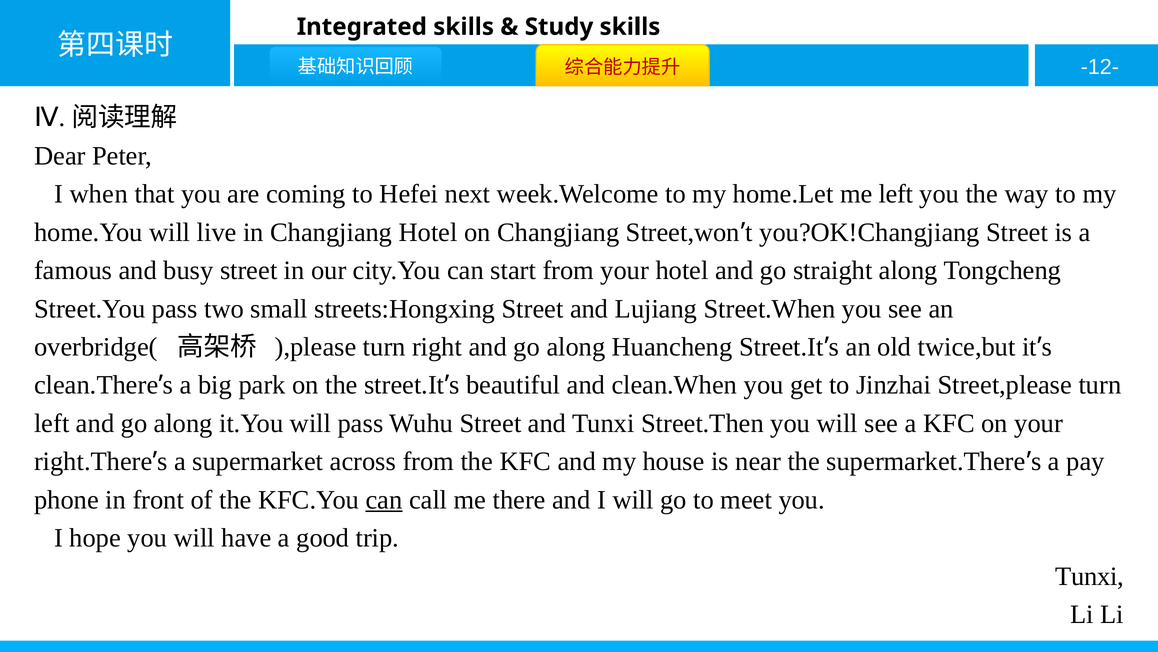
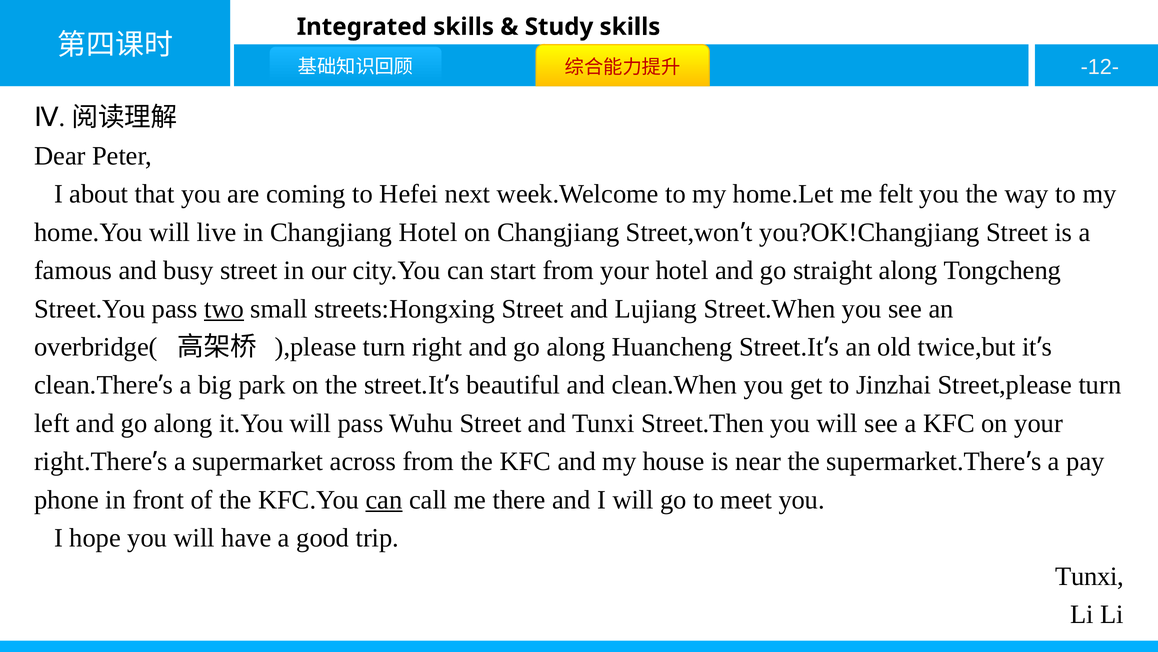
when: when -> about
me left: left -> felt
two underline: none -> present
